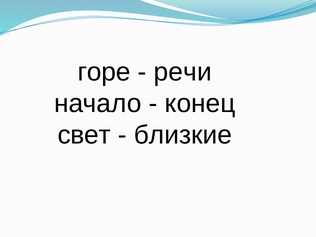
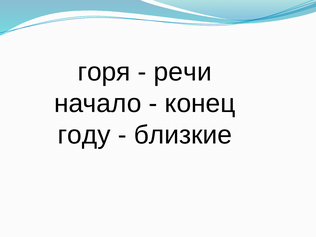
горе: горе -> горя
свет: свет -> году
